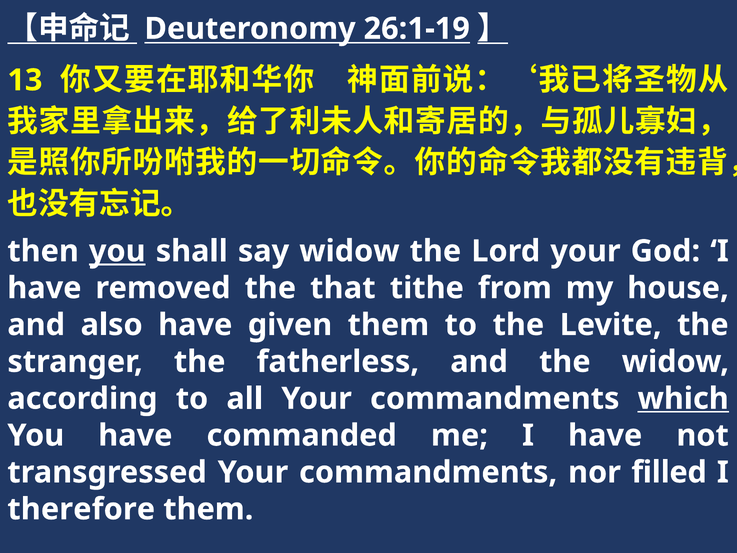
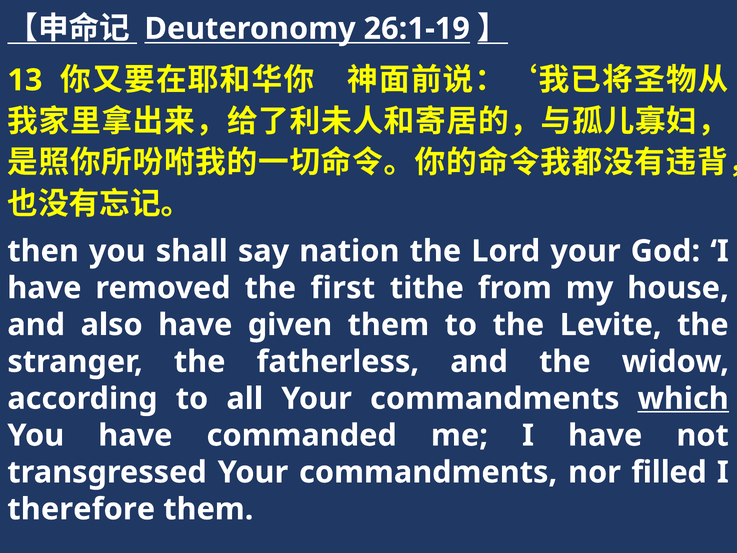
you at (117, 251) underline: present -> none
say widow: widow -> nation
that: that -> first
